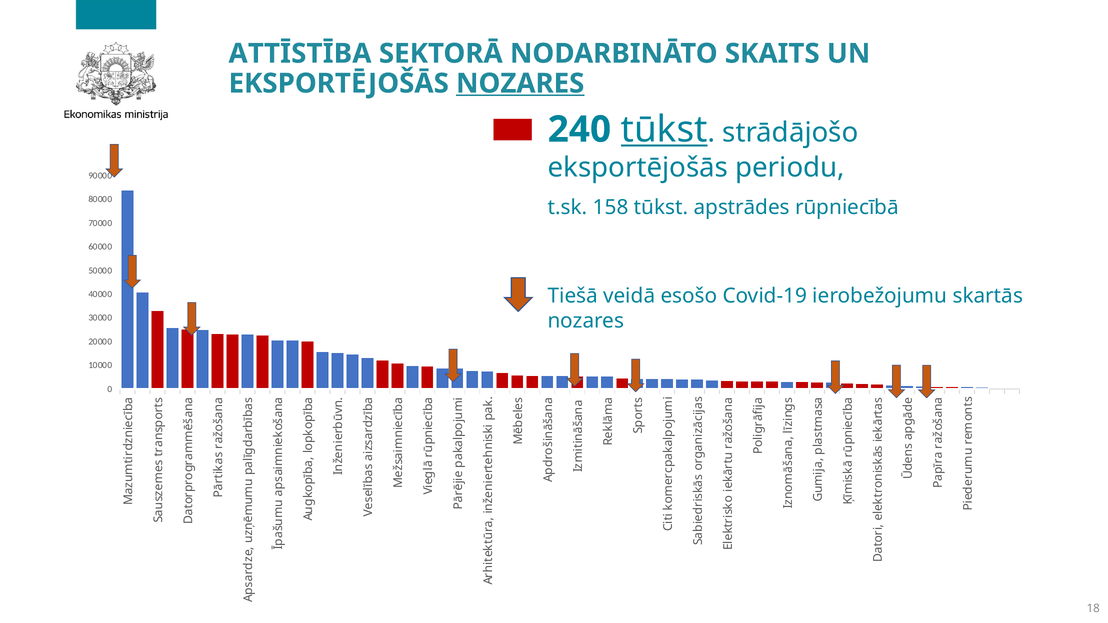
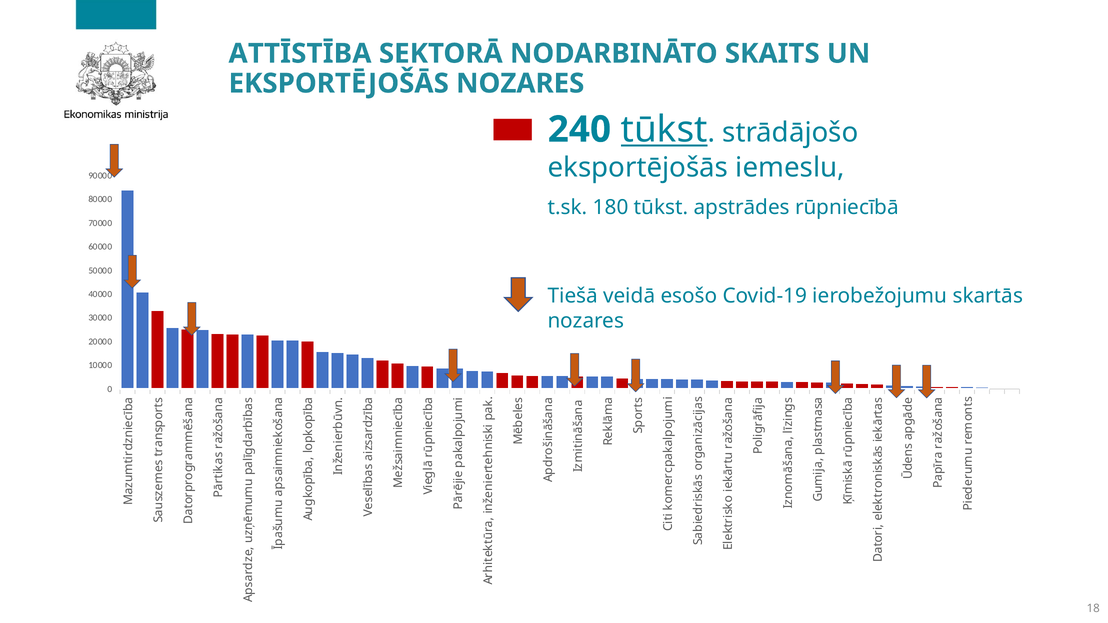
NOZARES at (520, 83) underline: present -> none
periodu: periodu -> iemeslu
158: 158 -> 180
